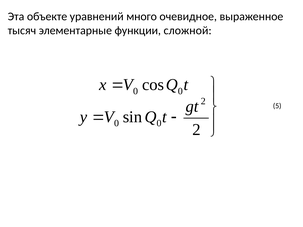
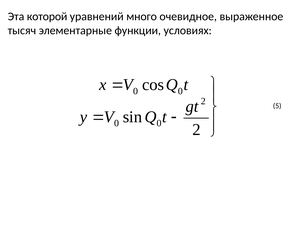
объекте: объекте -> которой
сложной: сложной -> условиях
